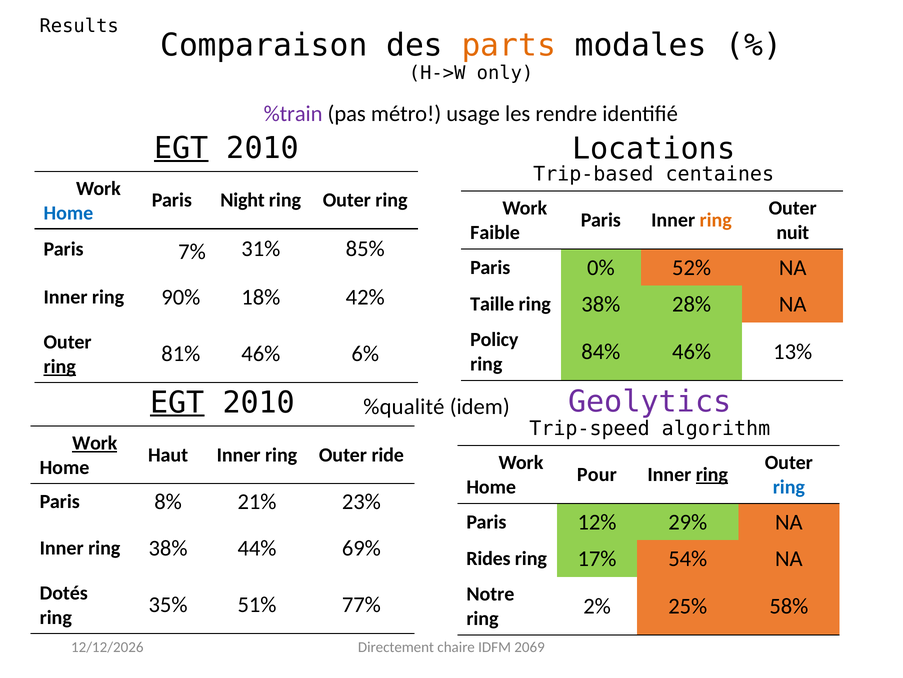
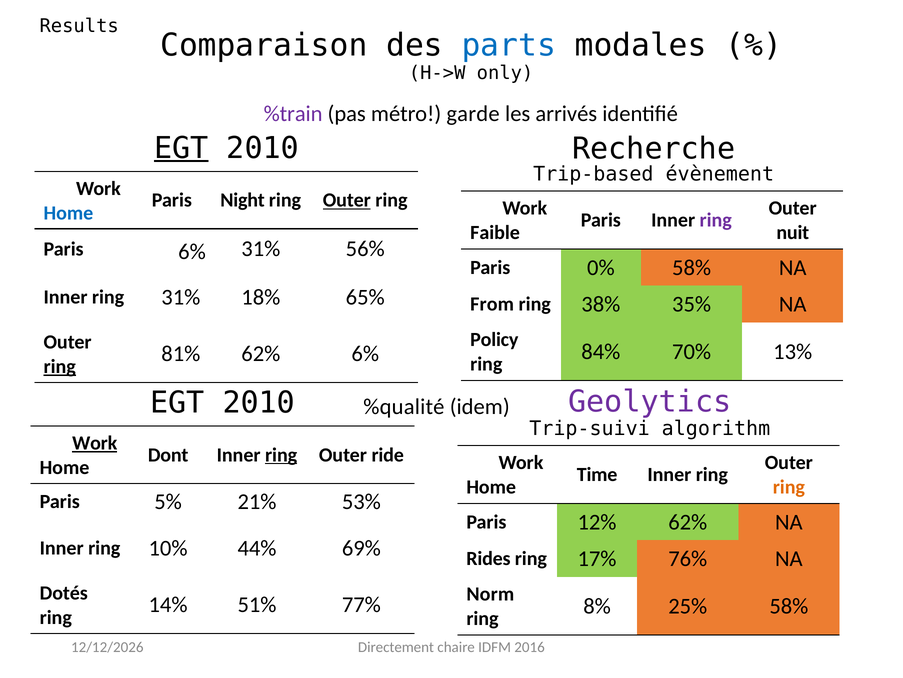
parts colour: orange -> blue
usage: usage -> garde
rendre: rendre -> arrivés
Locations: Locations -> Recherche
centaines: centaines -> évènement
Outer at (347, 200) underline: none -> present
ring at (716, 220) colour: orange -> purple
Paris 7%: 7% -> 6%
85%: 85% -> 56%
0% 52%: 52% -> 58%
ring 90%: 90% -> 31%
42%: 42% -> 65%
Taille: Taille -> From
28%: 28% -> 35%
84% 46%: 46% -> 70%
81% 46%: 46% -> 62%
EGT at (177, 402) underline: present -> none
Trip-speed: Trip-speed -> Trip-suivi
Haut: Haut -> Dont
ring at (281, 454) underline: none -> present
Pour: Pour -> Time
ring at (712, 474) underline: present -> none
ring at (789, 486) colour: blue -> orange
8%: 8% -> 5%
23%: 23% -> 53%
12% 29%: 29% -> 62%
Inner ring 38%: 38% -> 10%
54%: 54% -> 76%
Notre: Notre -> Norm
35%: 35% -> 14%
2%: 2% -> 8%
2069: 2069 -> 2016
